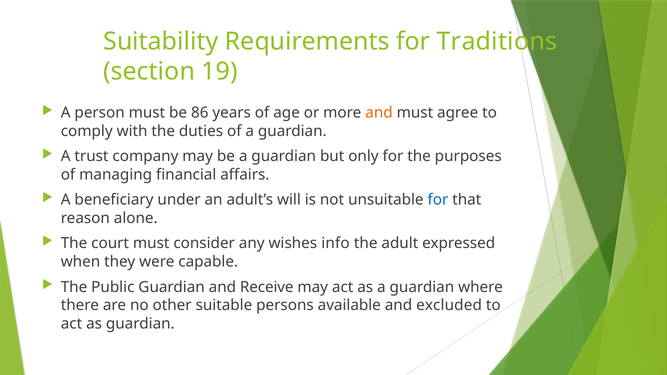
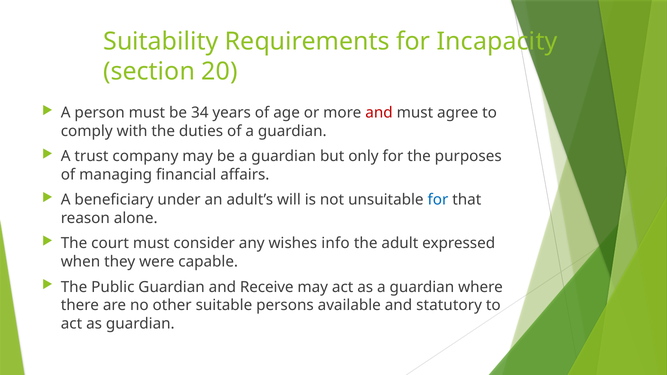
Traditions: Traditions -> Incapacity
19: 19 -> 20
86: 86 -> 34
and at (379, 113) colour: orange -> red
excluded: excluded -> statutory
